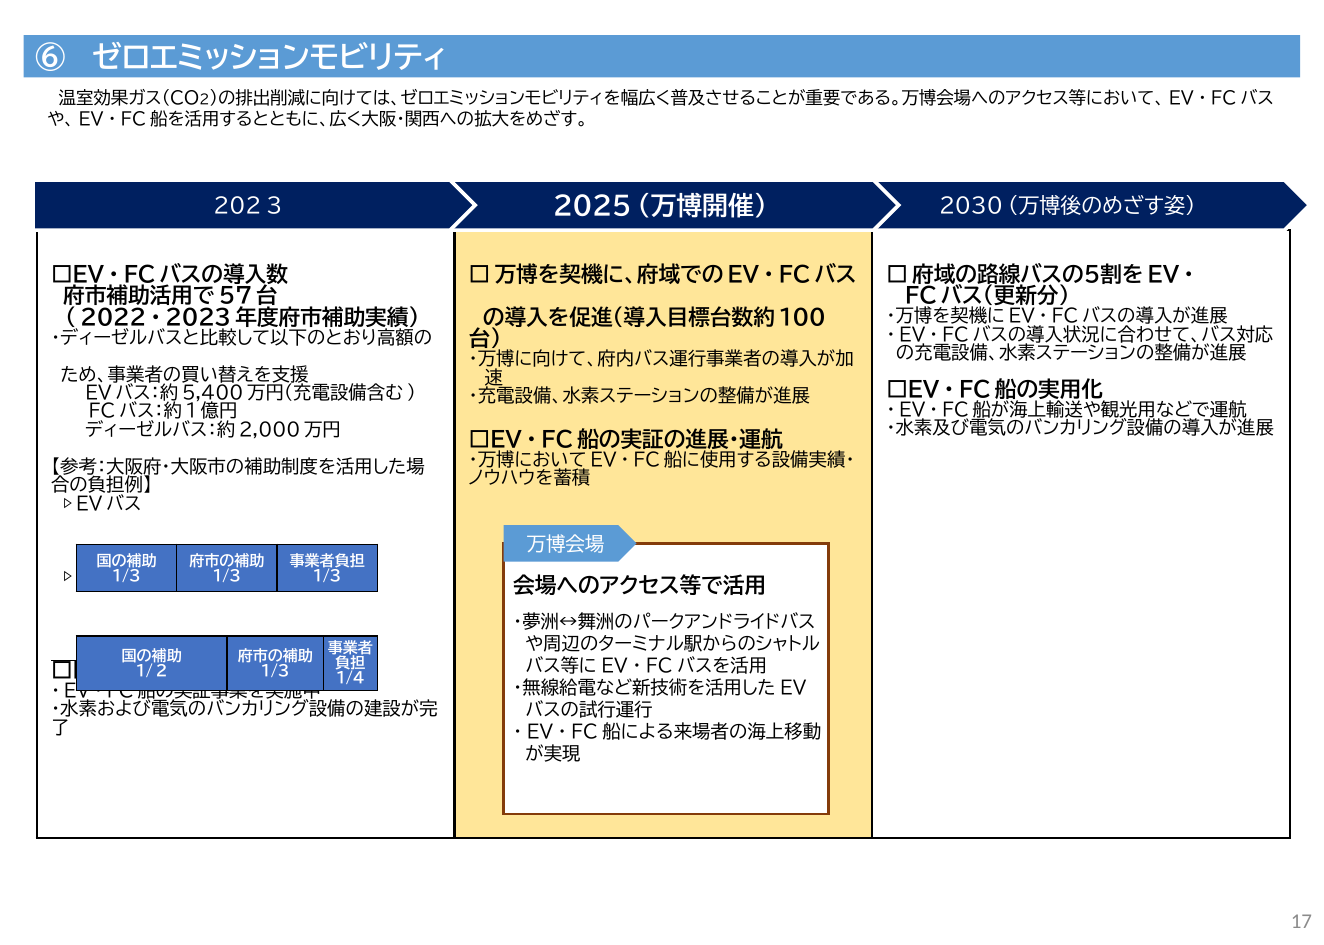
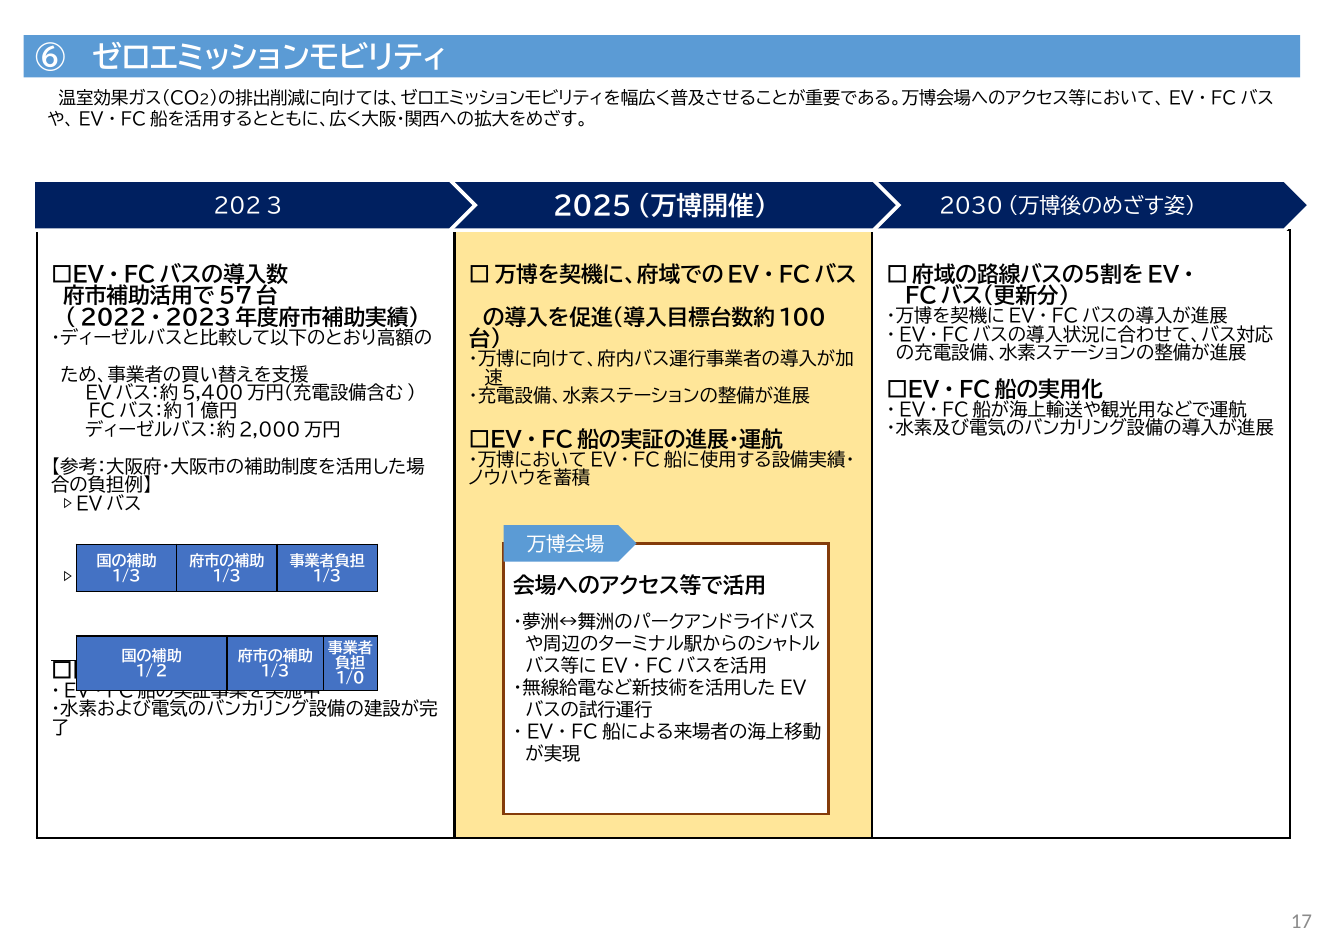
1/4: 1/4 -> 1/0
